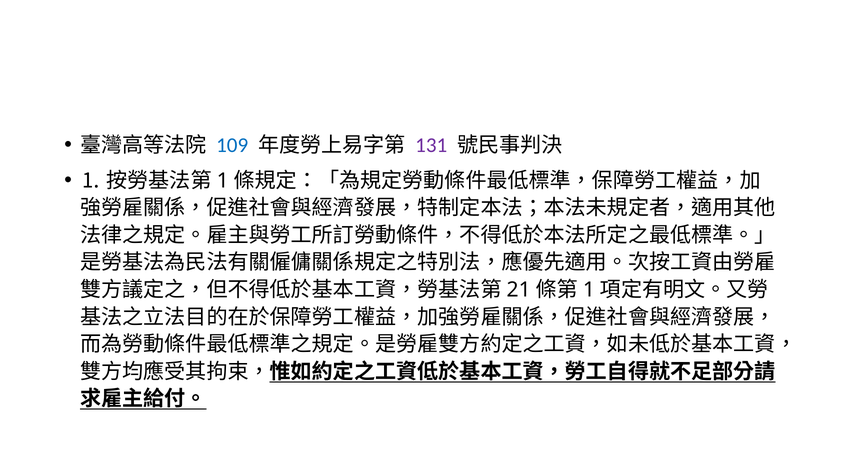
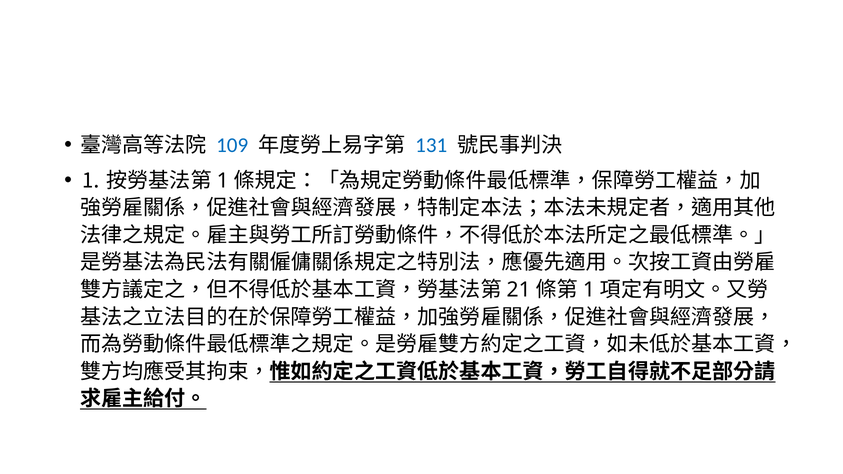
131 colour: purple -> blue
